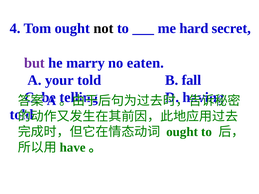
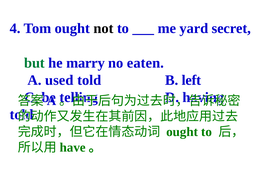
hard: hard -> yard
but colour: purple -> green
your: your -> used
fall: fall -> left
